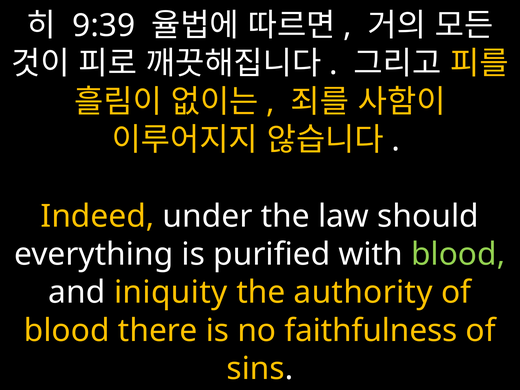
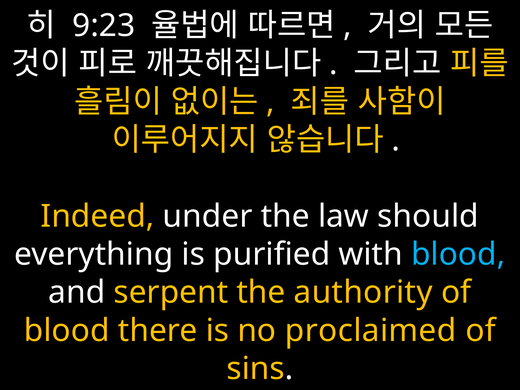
9:39: 9:39 -> 9:23
blood at (458, 254) colour: light green -> light blue
iniquity: iniquity -> serpent
faithfulness: faithfulness -> proclaimed
